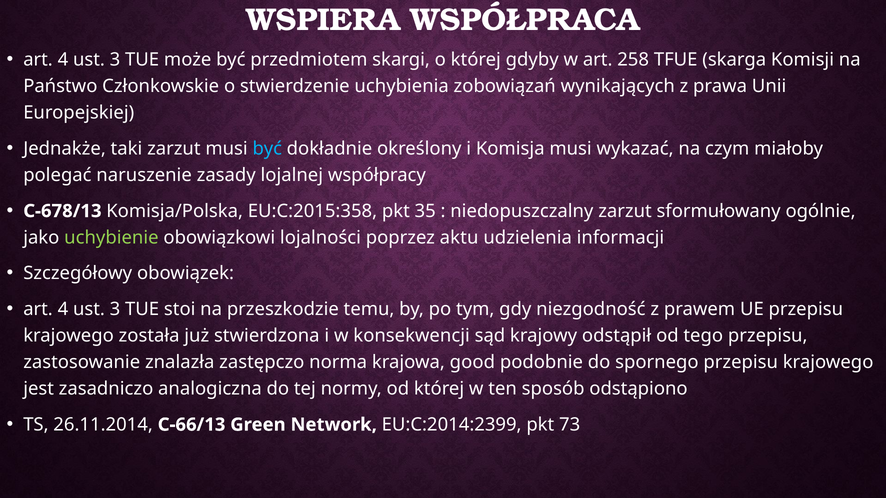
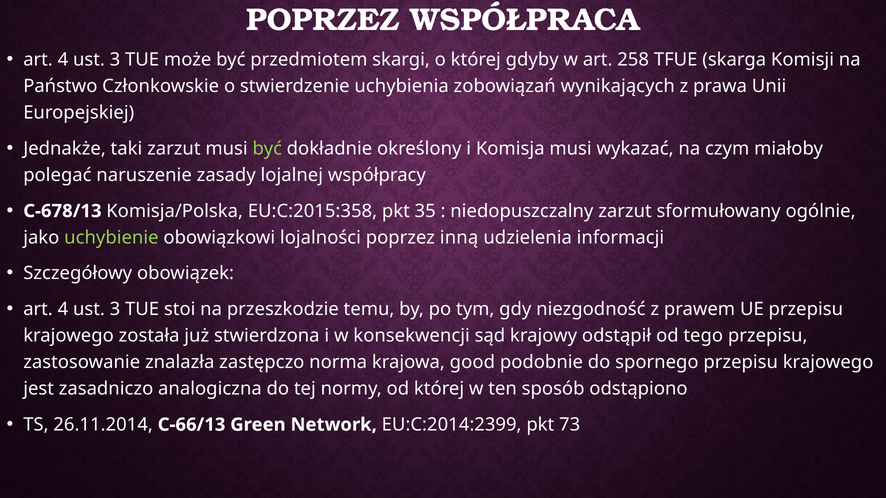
WSPIERA at (323, 20): WSPIERA -> POPRZEZ
być at (267, 149) colour: light blue -> light green
aktu: aktu -> inną
